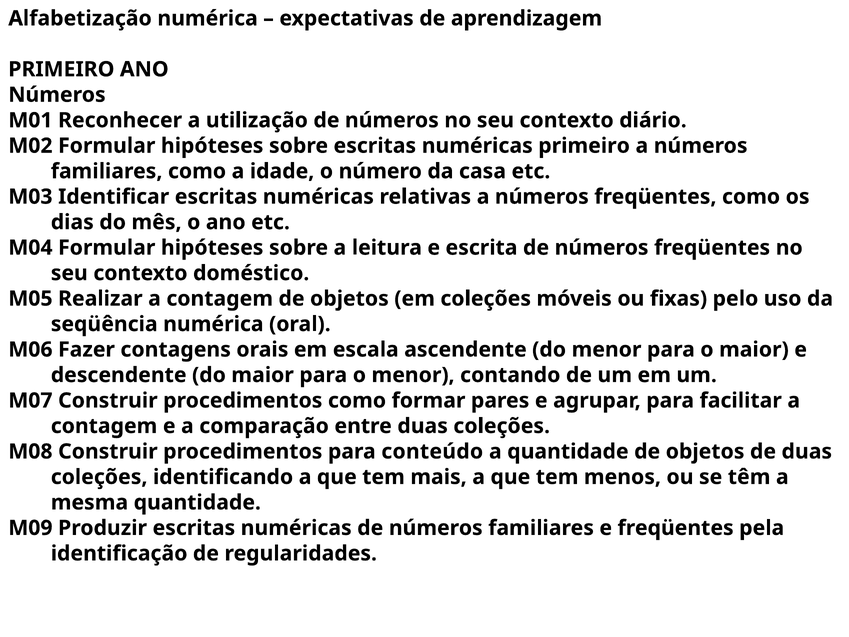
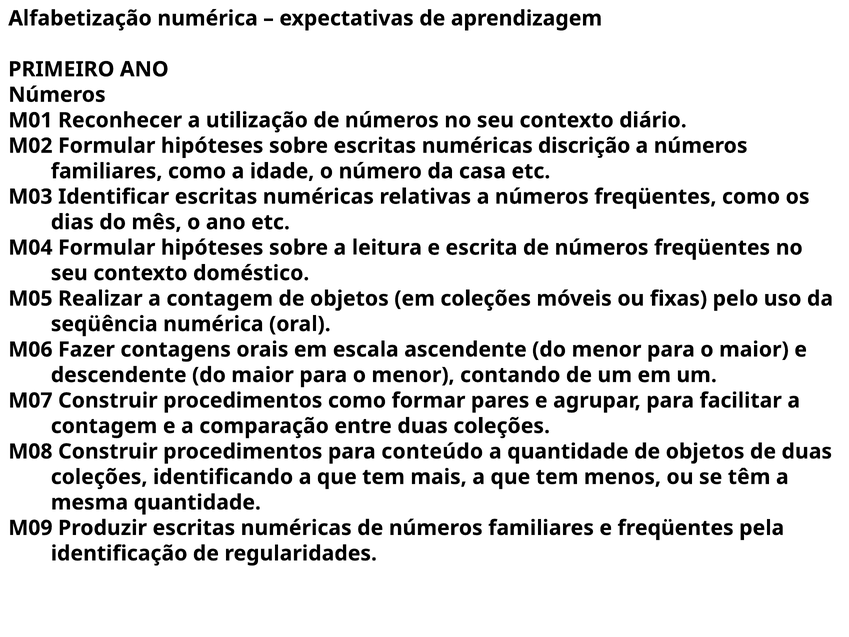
numéricas primeiro: primeiro -> discrição
